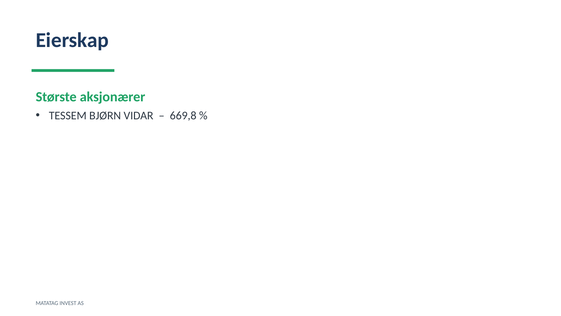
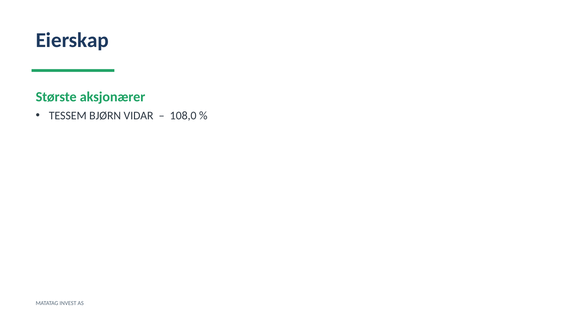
669,8: 669,8 -> 108,0
